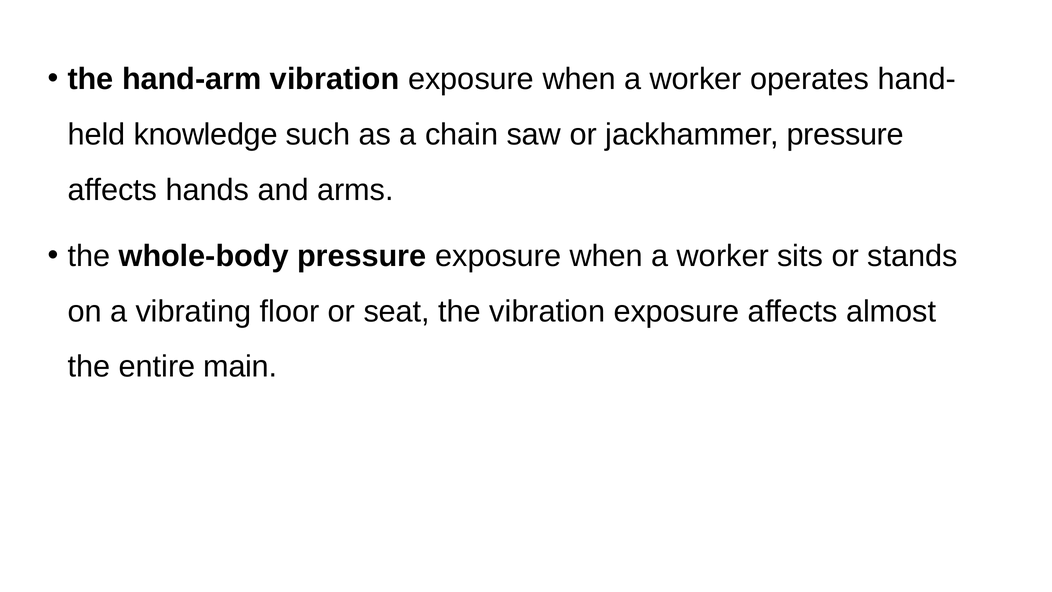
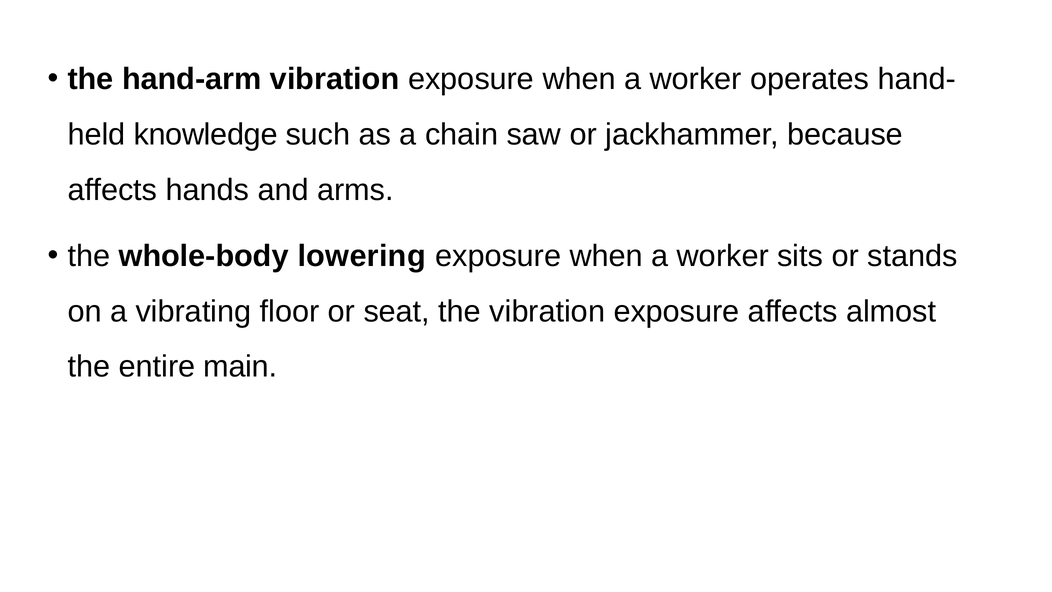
jackhammer pressure: pressure -> because
whole-body pressure: pressure -> lowering
